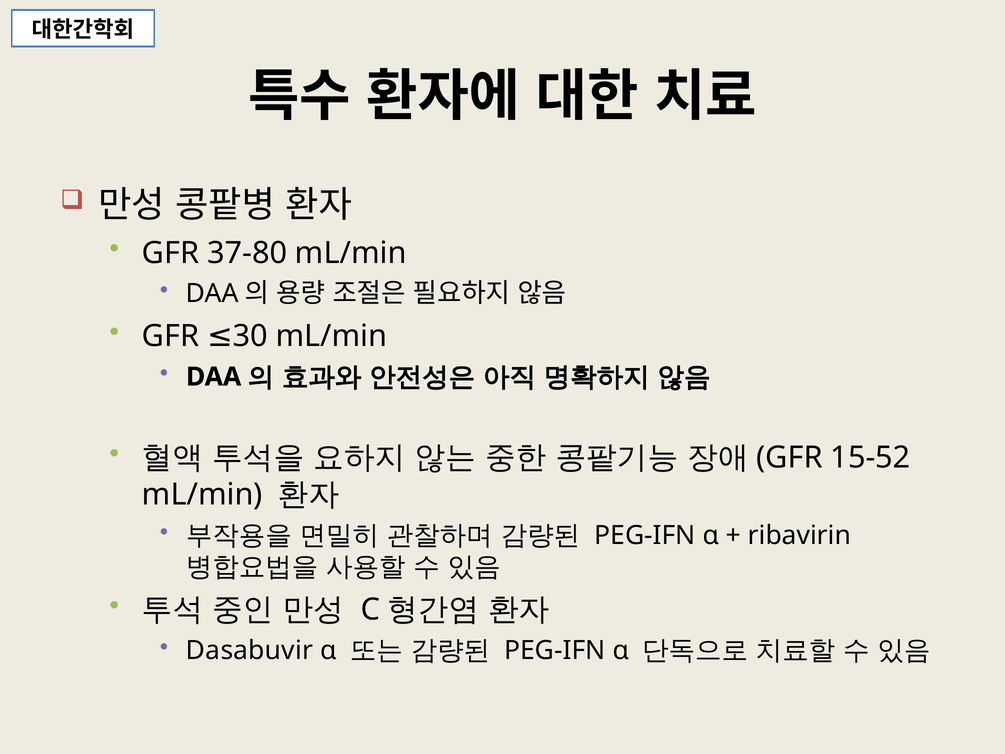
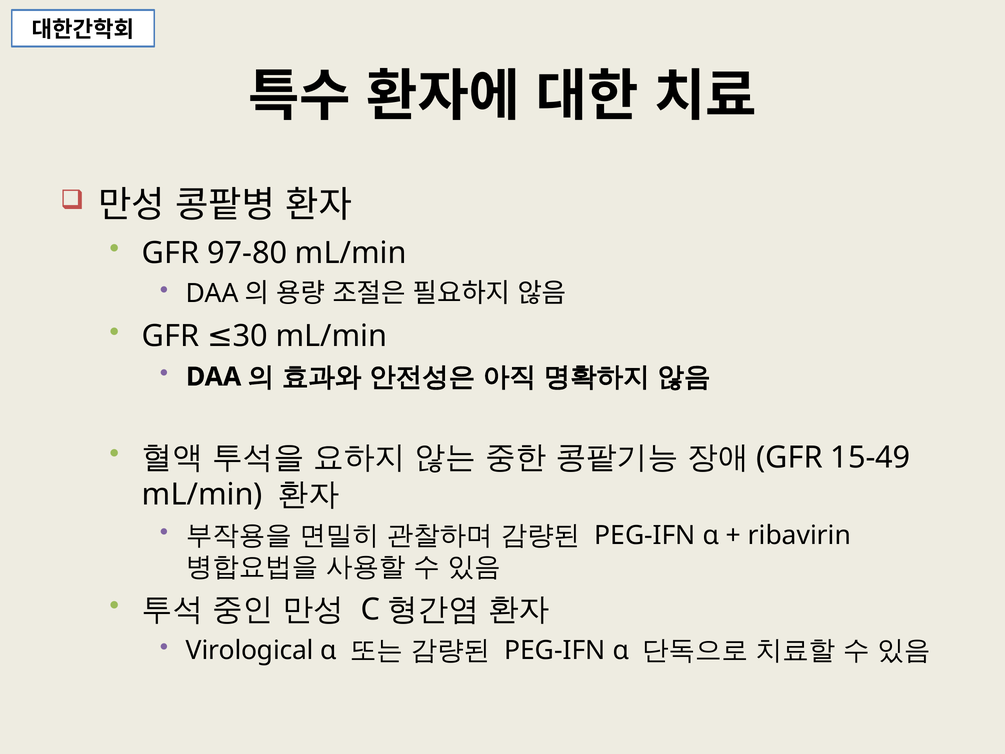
37-80: 37-80 -> 97-80
15-52: 15-52 -> 15-49
Dasabuvir: Dasabuvir -> Virological
